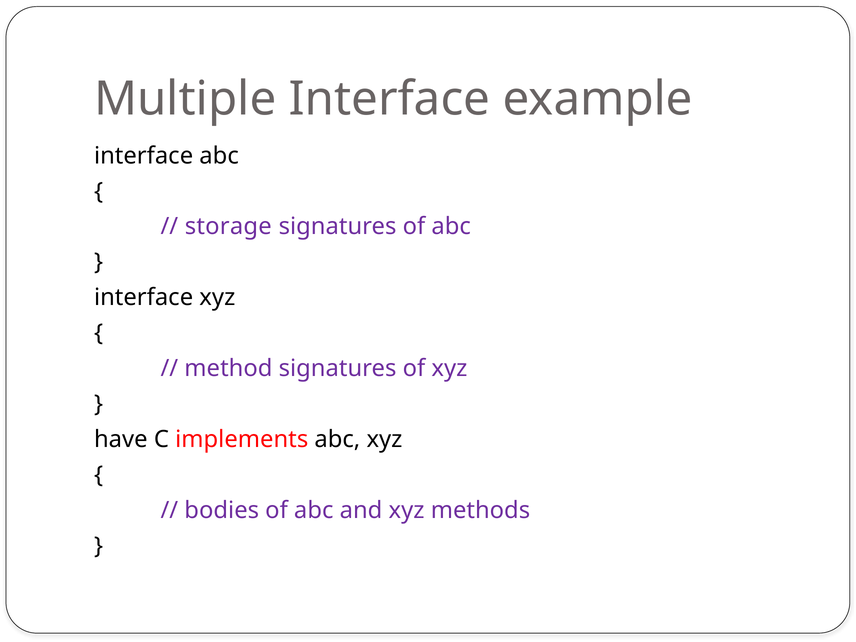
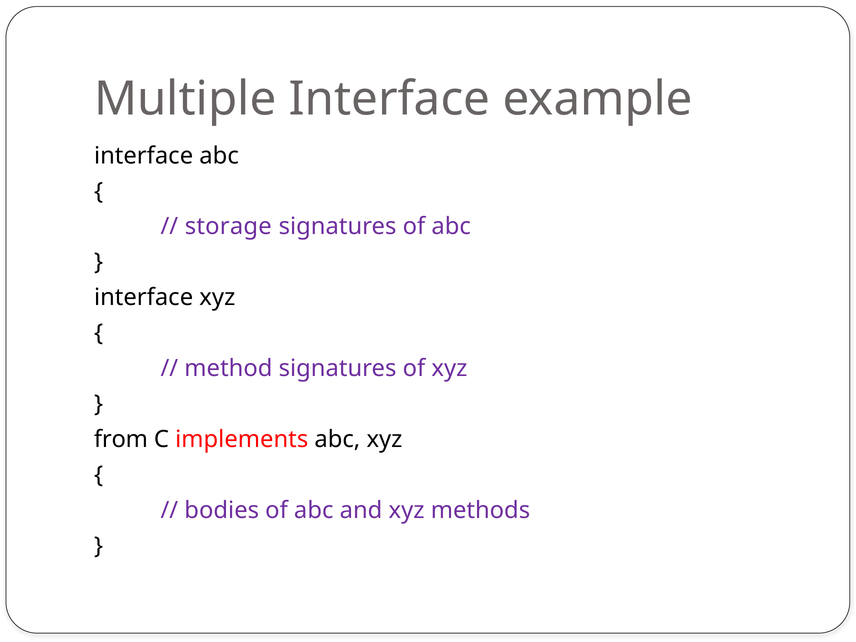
have: have -> from
